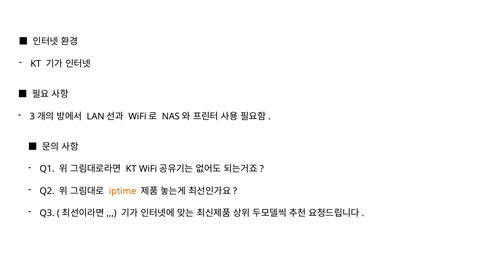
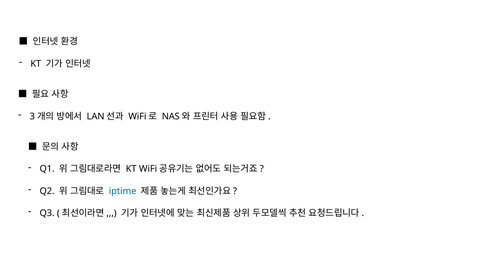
iptime colour: orange -> blue
